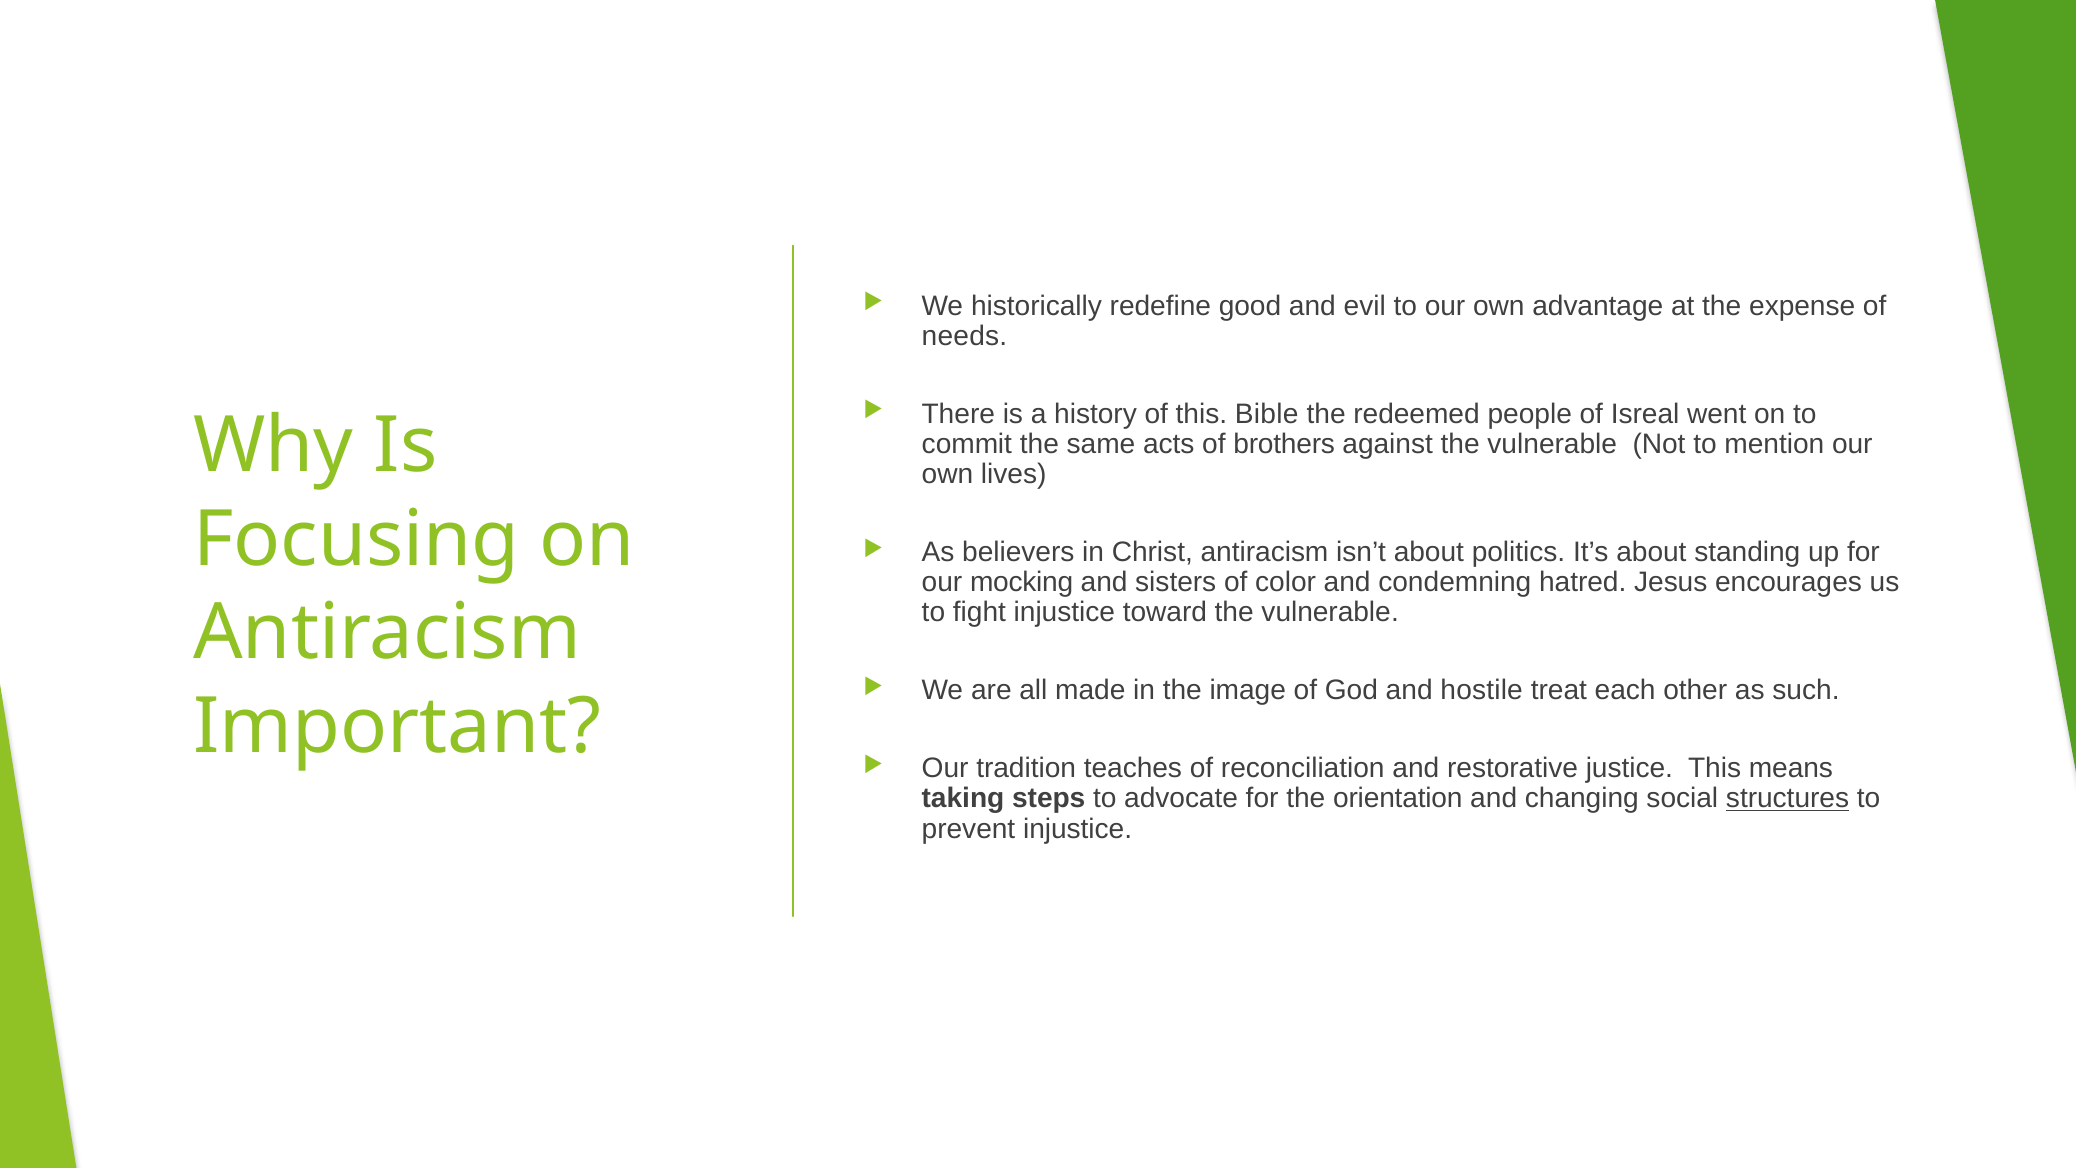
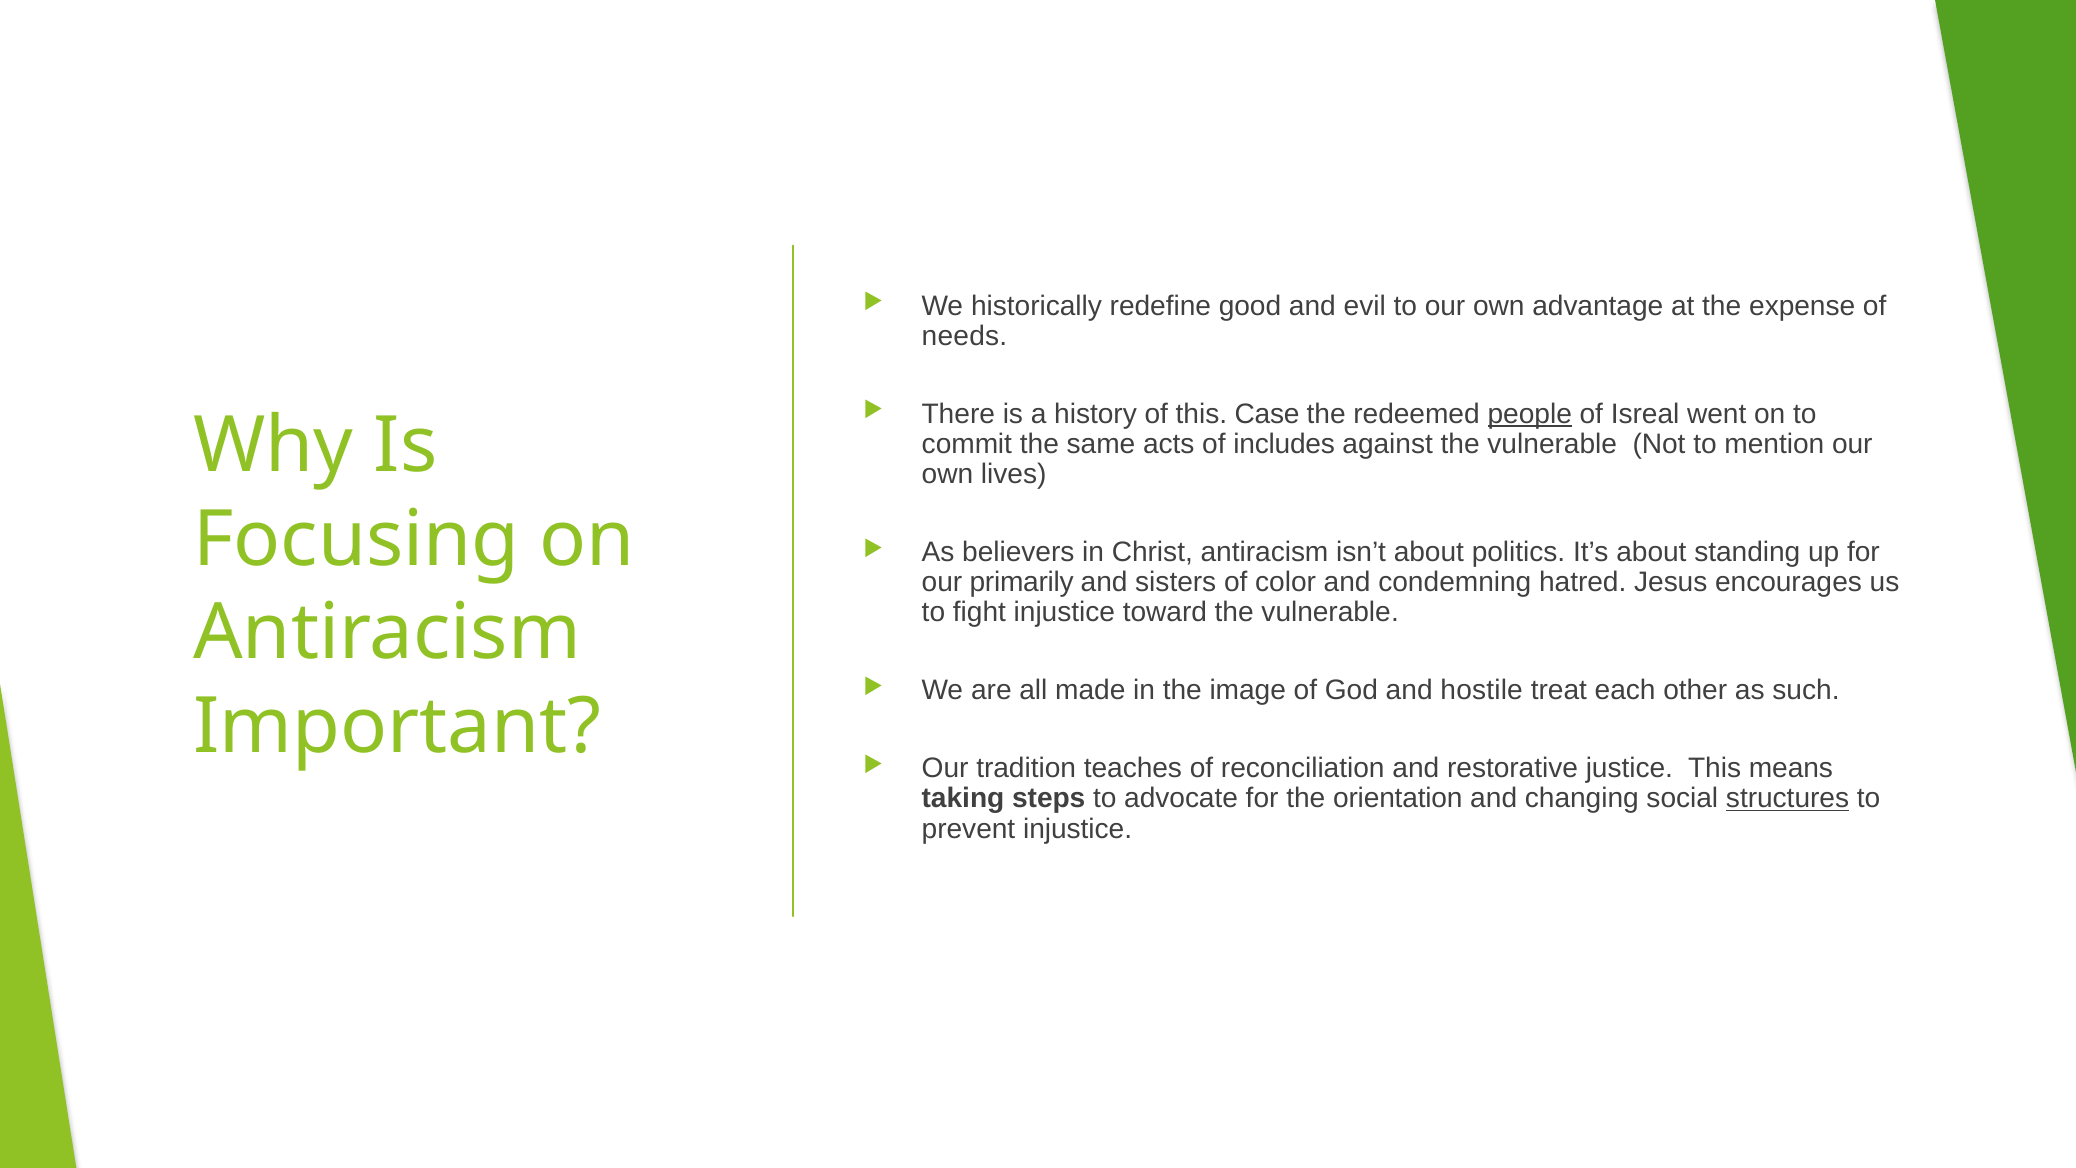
Bible: Bible -> Case
people underline: none -> present
brothers: brothers -> includes
mocking: mocking -> primarily
